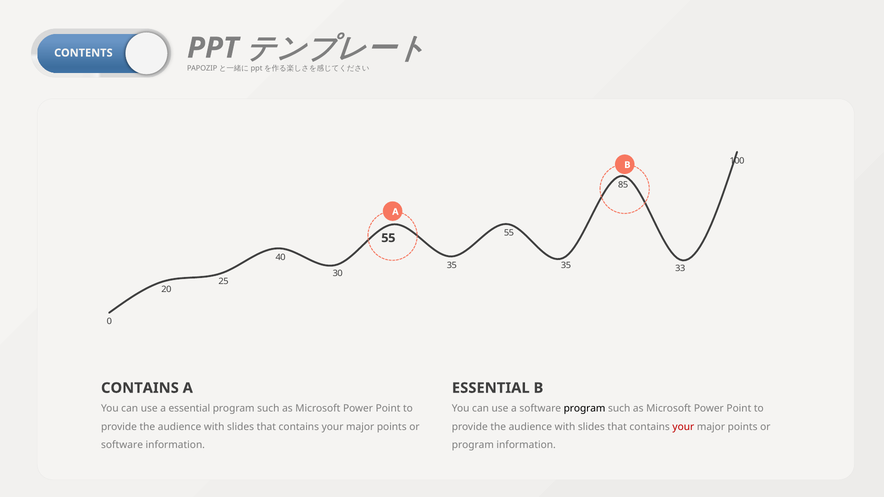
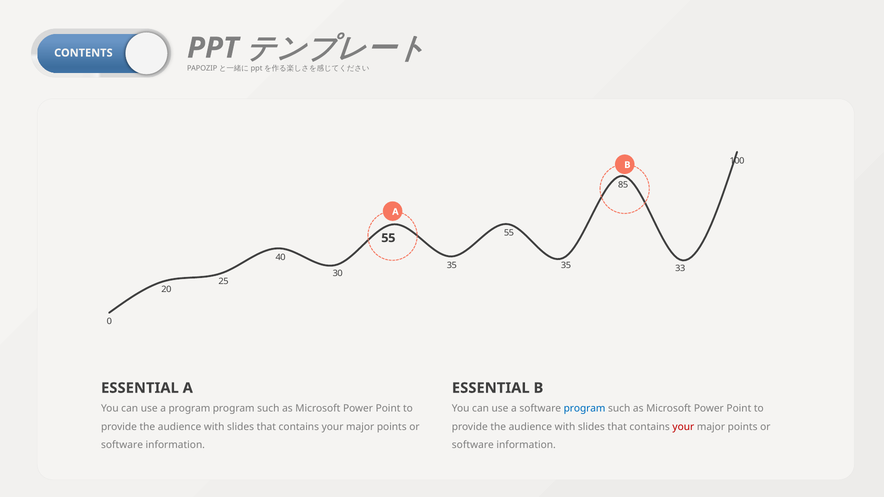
CONTAINS at (140, 388): CONTAINS -> ESSENTIAL
use a essential: essential -> program
program at (585, 409) colour: black -> blue
program at (473, 445): program -> software
